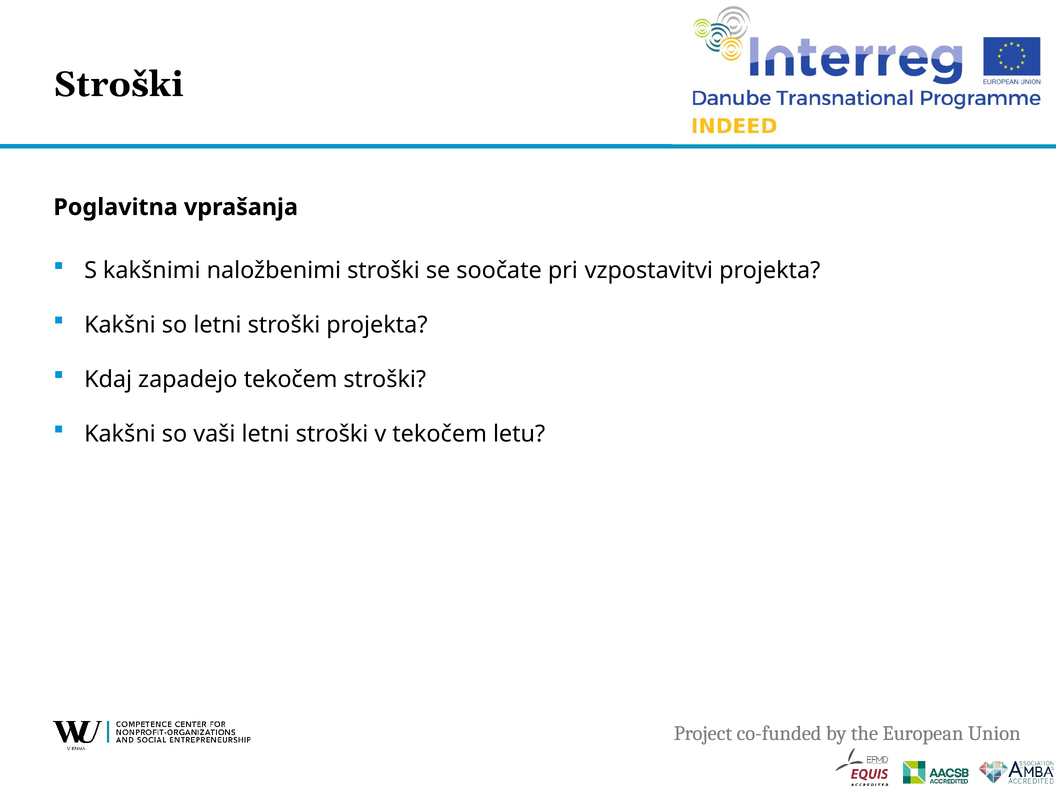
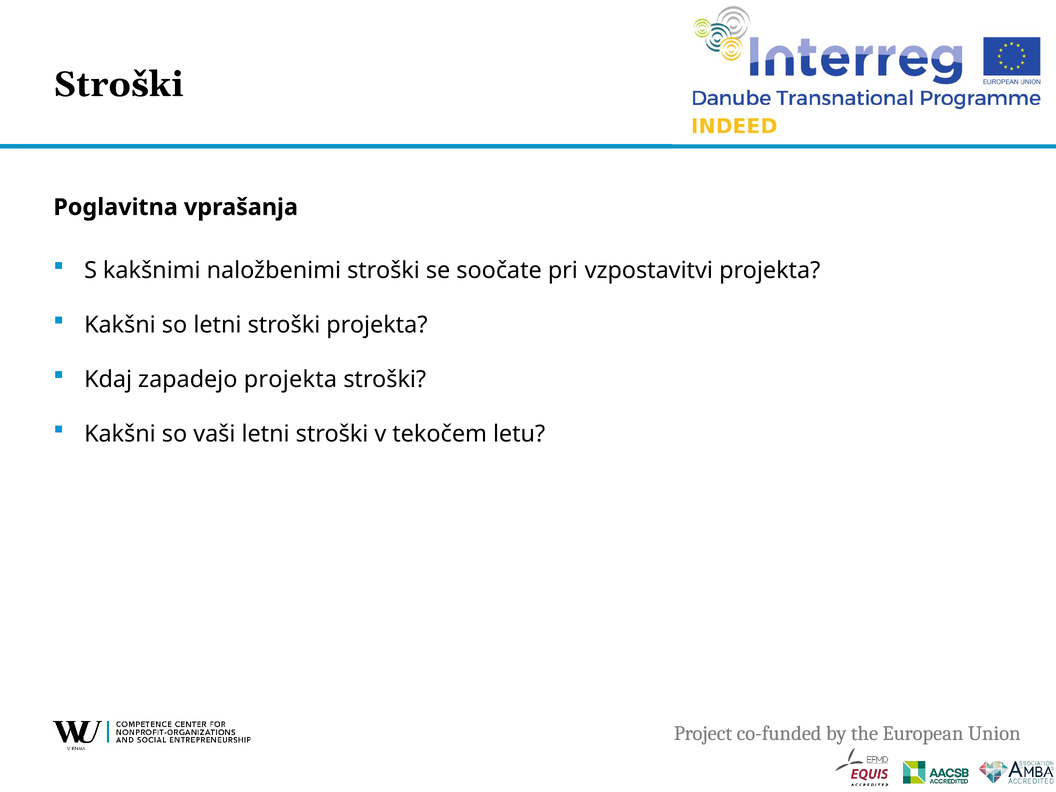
zapadejo tekočem: tekočem -> projekta
